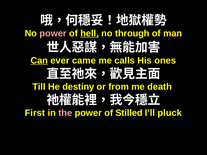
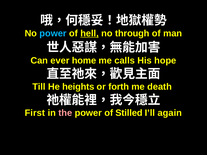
power at (53, 33) colour: pink -> light blue
Can underline: present -> none
came: came -> home
ones: ones -> hope
destiny: destiny -> heights
from: from -> forth
pluck: pluck -> again
